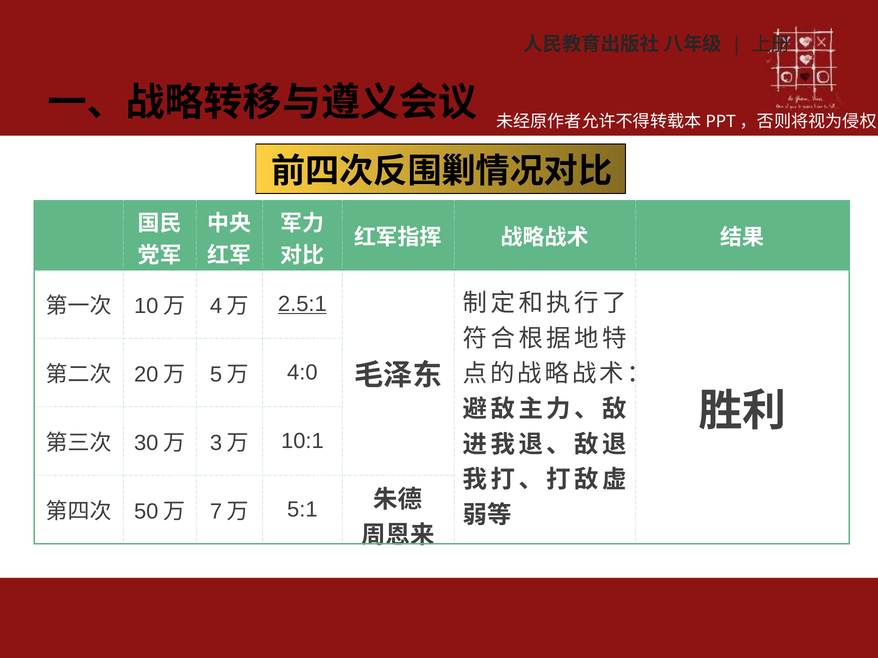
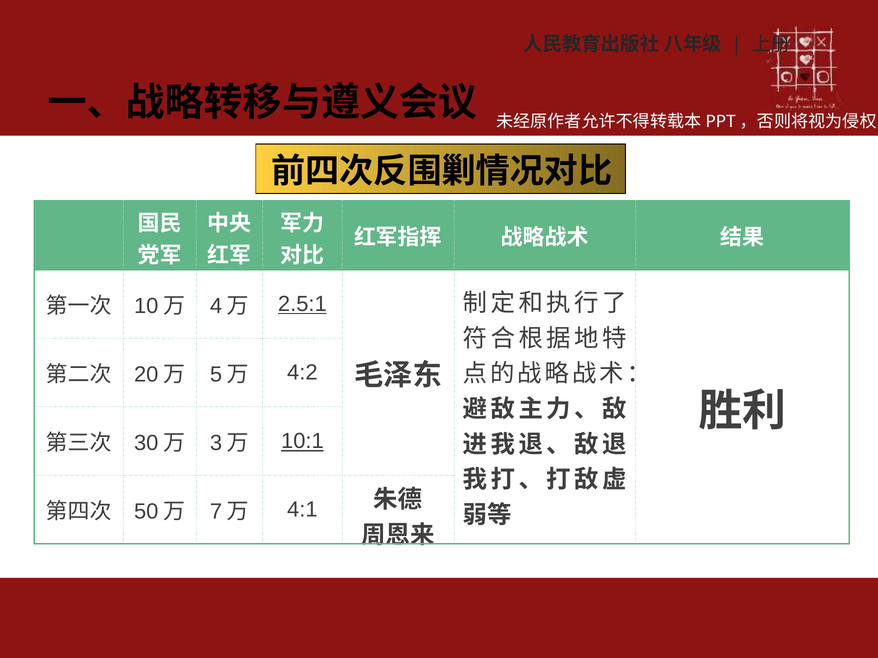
4:0: 4:0 -> 4:2
10:1 underline: none -> present
5:1: 5:1 -> 4:1
